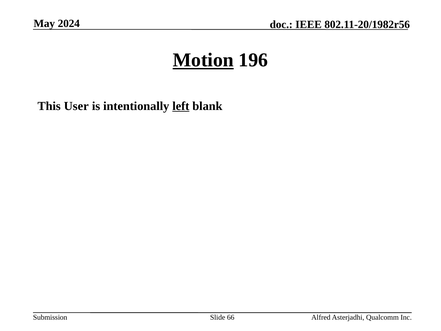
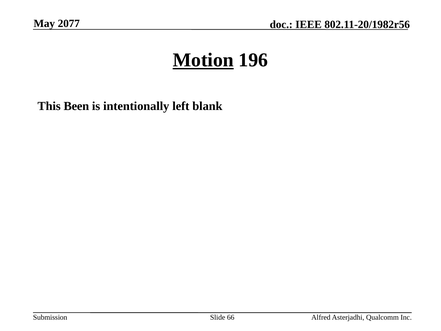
2024: 2024 -> 2077
User: User -> Been
left underline: present -> none
